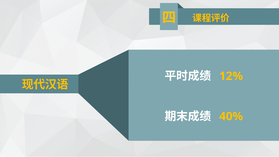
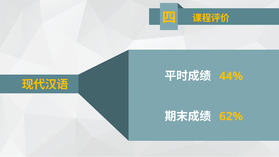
12%: 12% -> 44%
40%: 40% -> 62%
